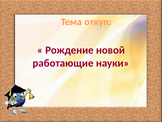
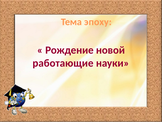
откуп: откуп -> эпоху
